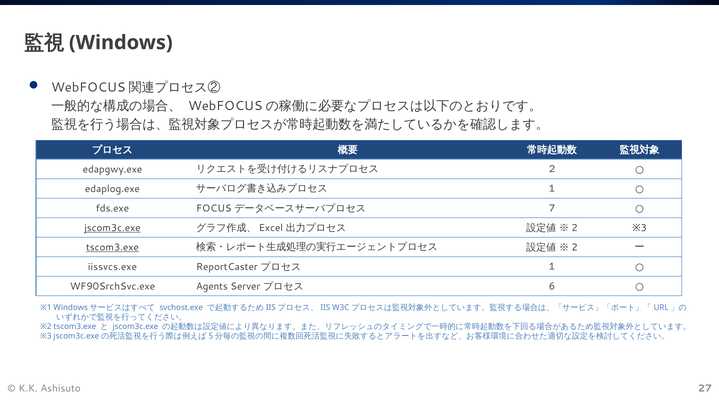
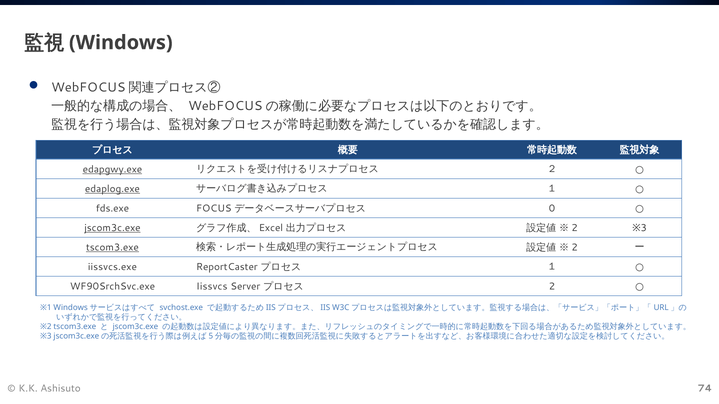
edapgwy.exe underline: none -> present
edaplog.exe underline: none -> present
7: 7 -> 0
Agents: Agents -> Iissvcs
6: 6 -> 2
27: 27 -> 74
